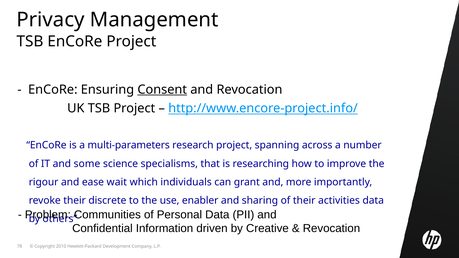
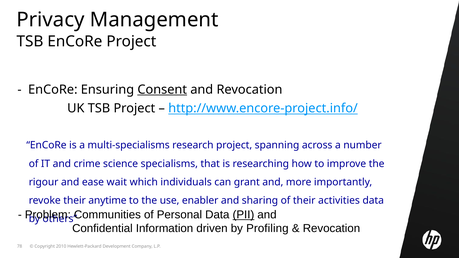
multi-parameters: multi-parameters -> multi-specialisms
some: some -> crime
discrete: discrete -> anytime
PII underline: none -> present
Creative: Creative -> Profiling
